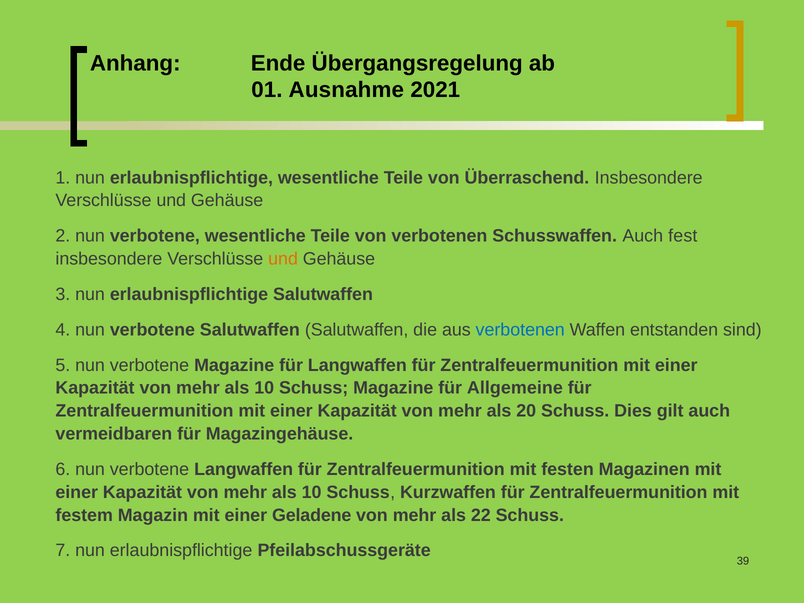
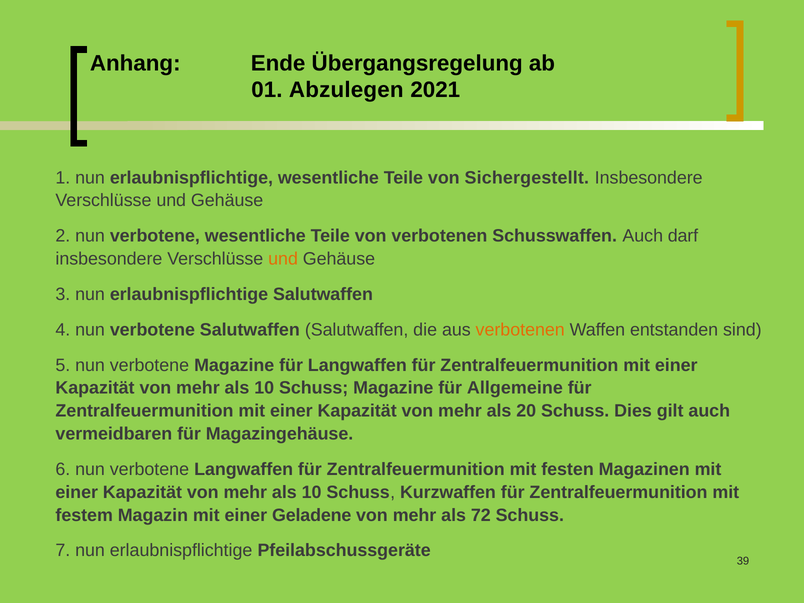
Ausnahme: Ausnahme -> Abzulegen
Überraschend: Überraschend -> Sichergestellt
fest: fest -> darf
verbotenen at (520, 330) colour: blue -> orange
22: 22 -> 72
